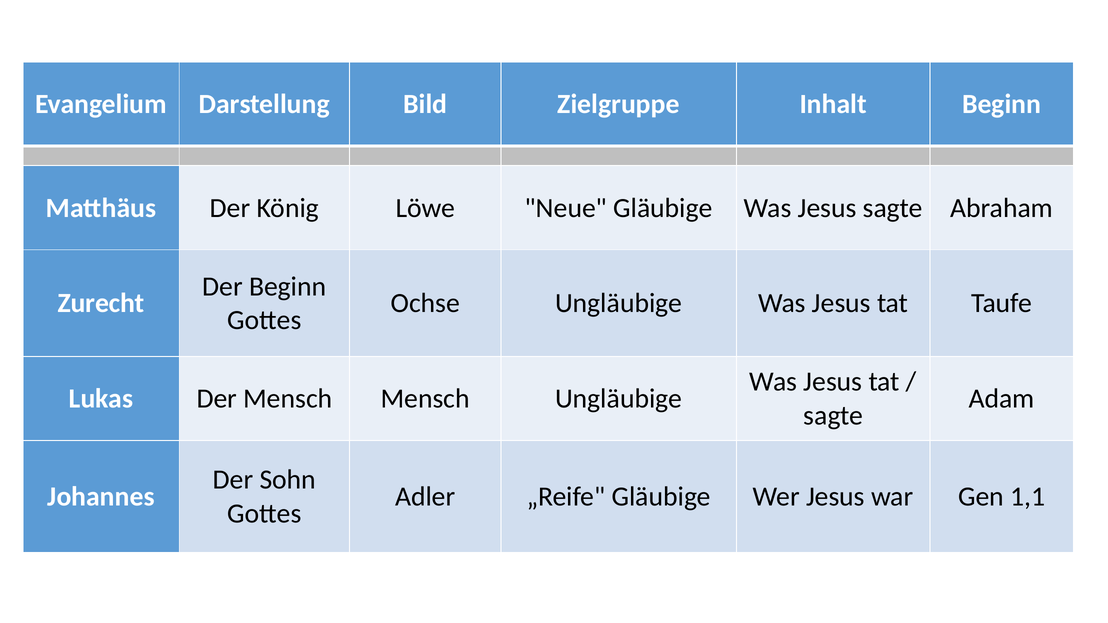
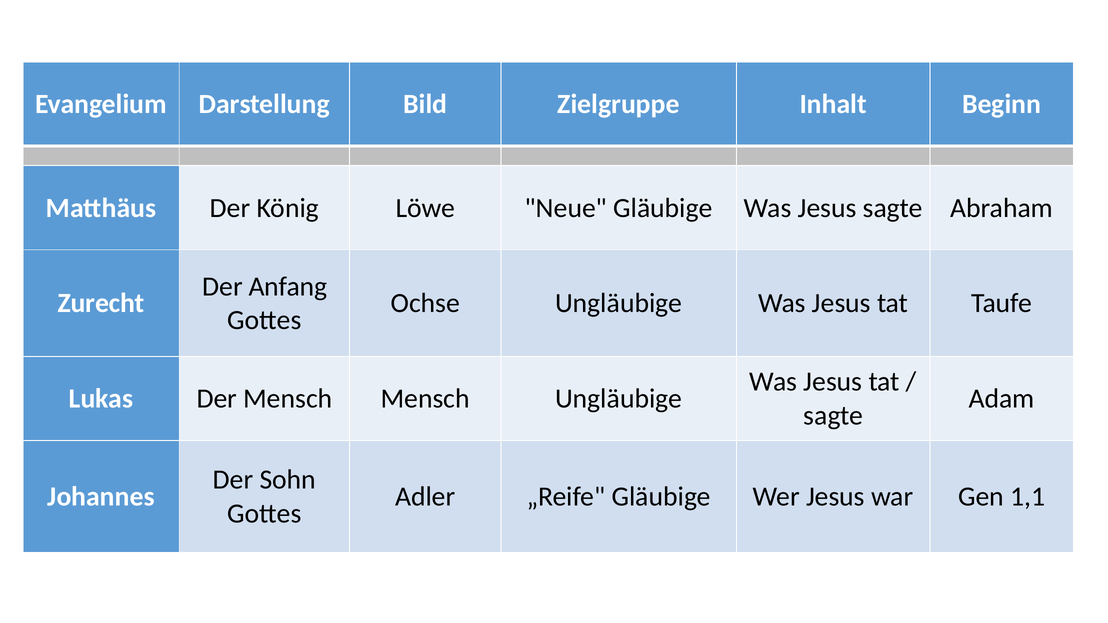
Der Beginn: Beginn -> Anfang
